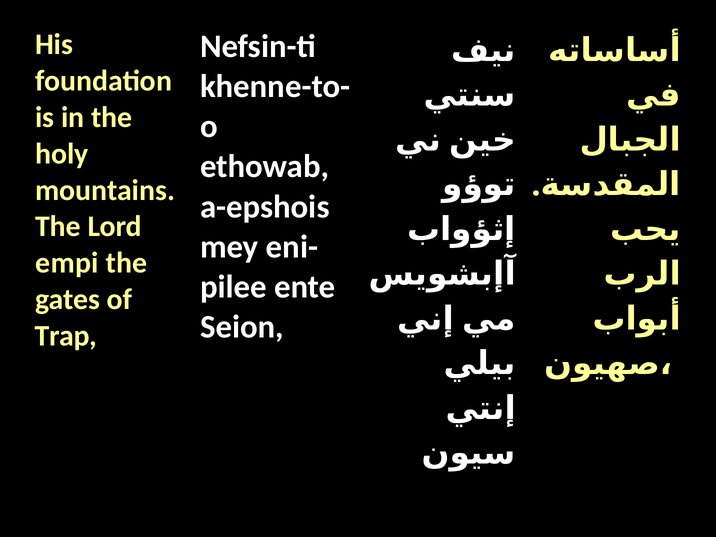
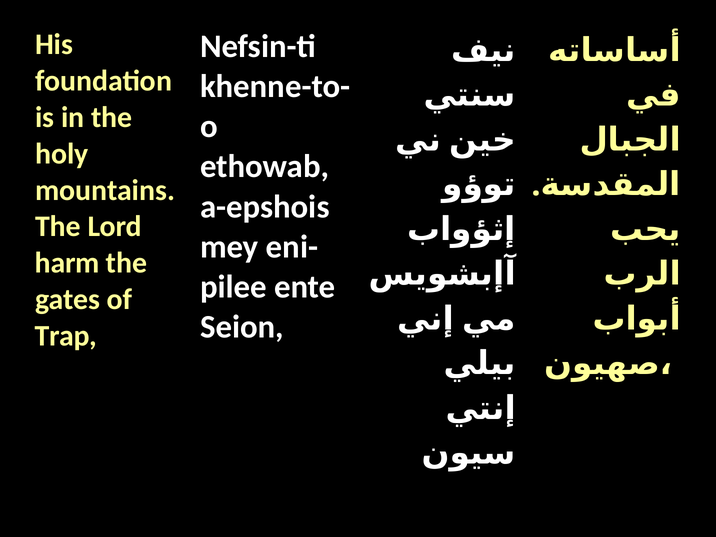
empi: empi -> harm
